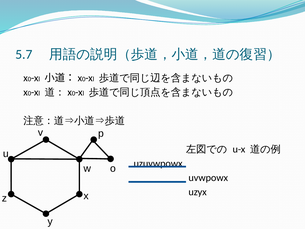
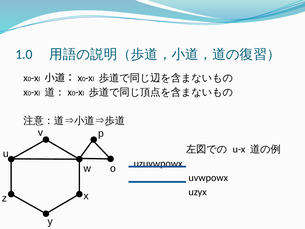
5.7: 5.7 -> 1.0
